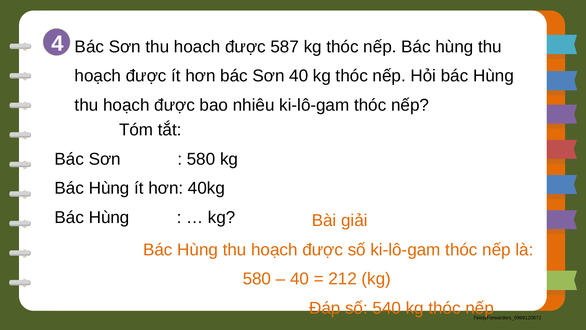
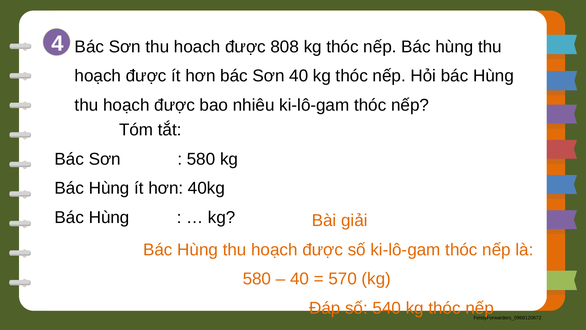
587: 587 -> 808
212: 212 -> 570
